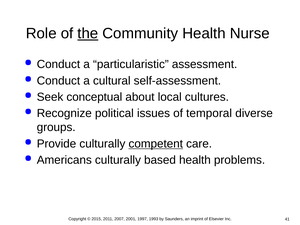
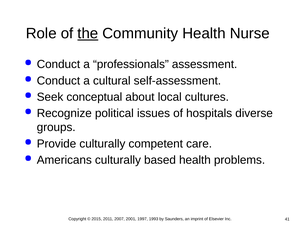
particularistic: particularistic -> professionals
temporal: temporal -> hospitals
competent underline: present -> none
